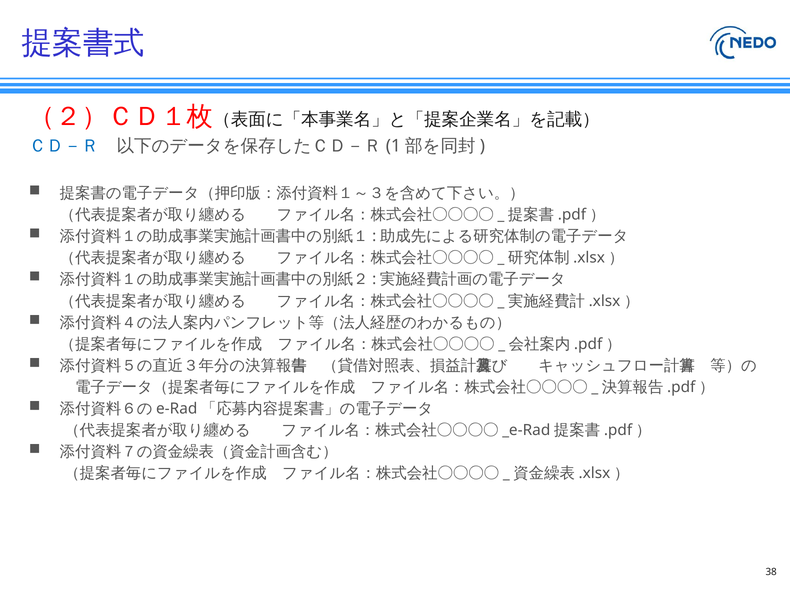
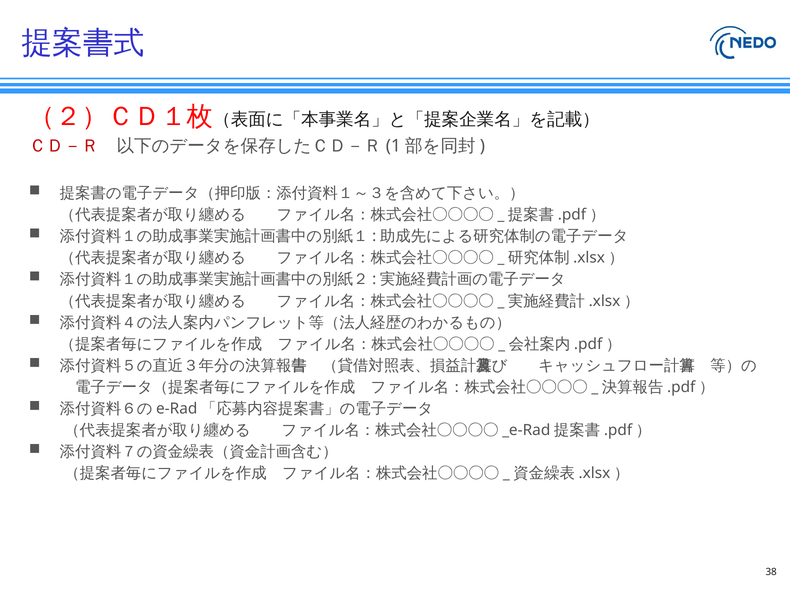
ＣＤ－Ｒ colour: blue -> red
